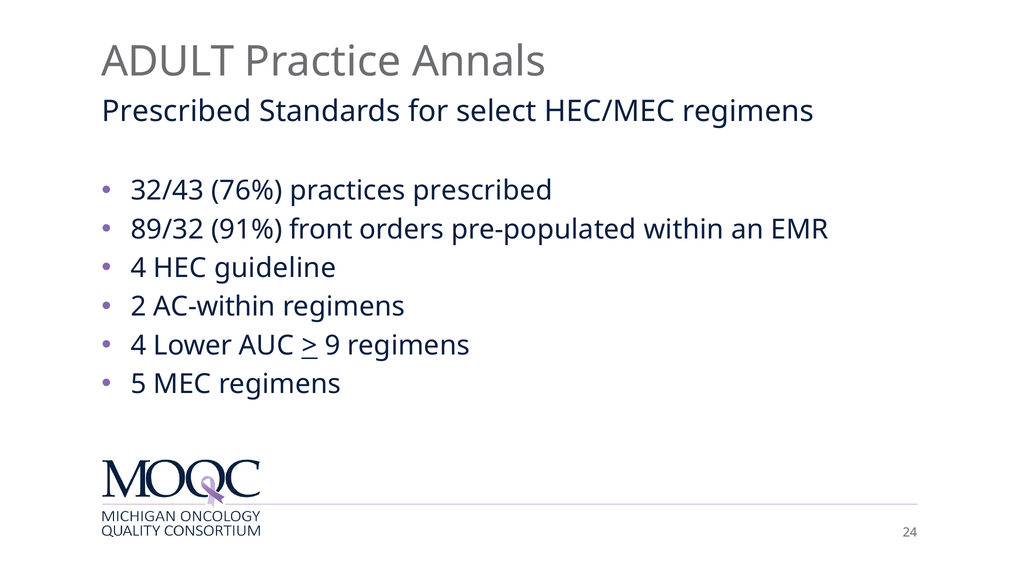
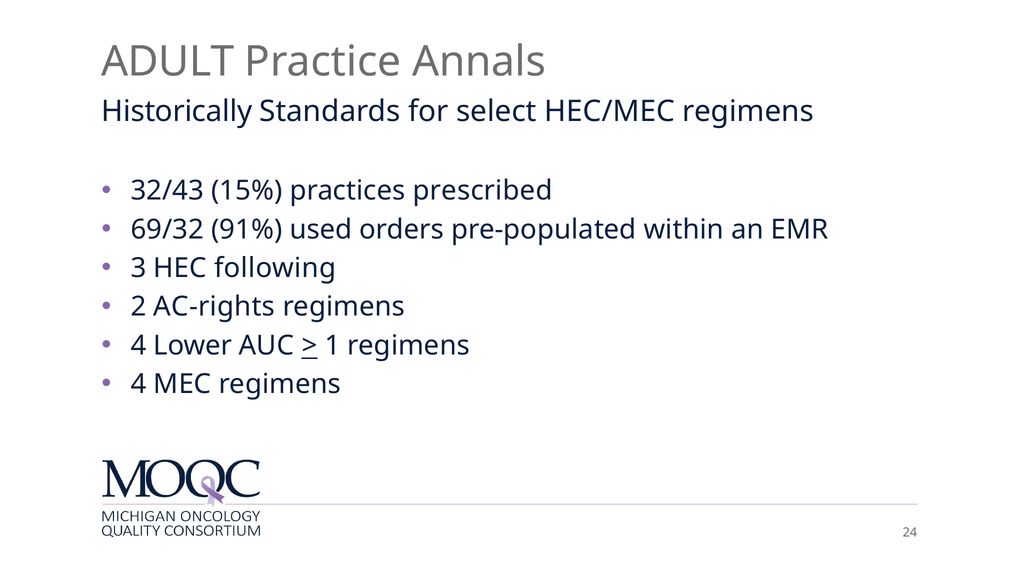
Prescribed at (177, 111): Prescribed -> Historically
76%: 76% -> 15%
89/32: 89/32 -> 69/32
front: front -> used
4 at (138, 268): 4 -> 3
guideline: guideline -> following
AC-within: AC-within -> AC-rights
9: 9 -> 1
5 at (138, 384): 5 -> 4
